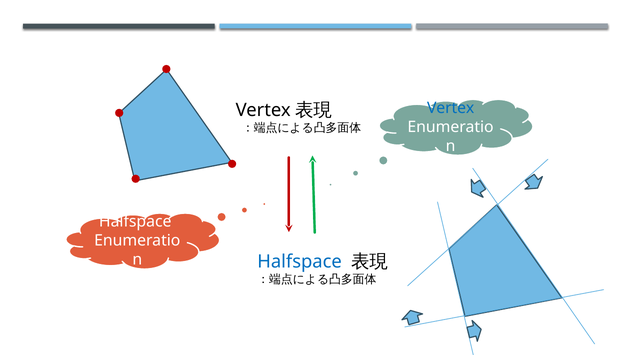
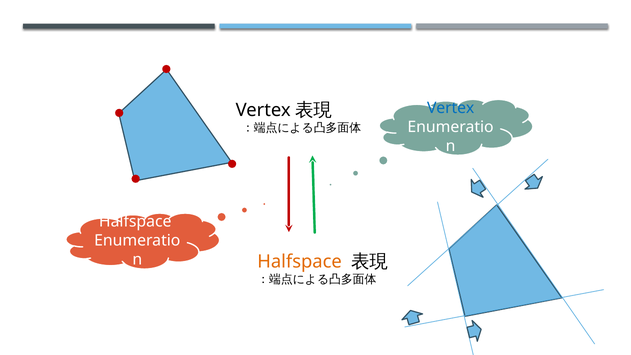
Halfspace at (300, 261) colour: blue -> orange
